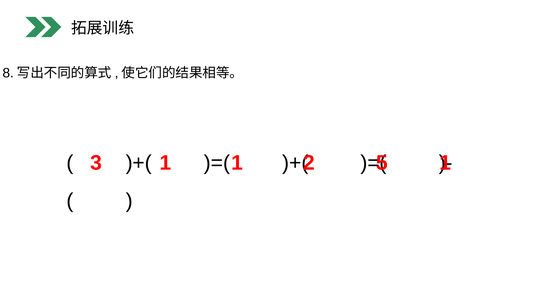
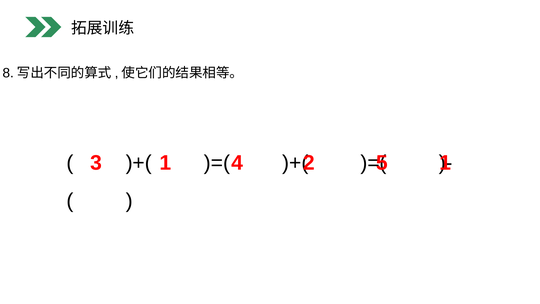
1 1: 1 -> 4
